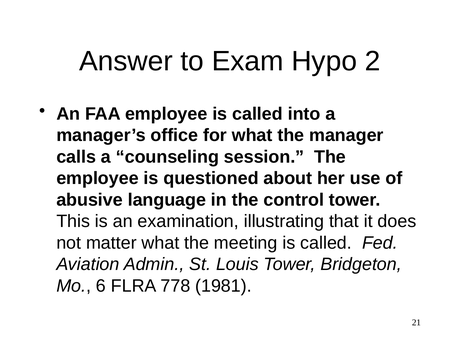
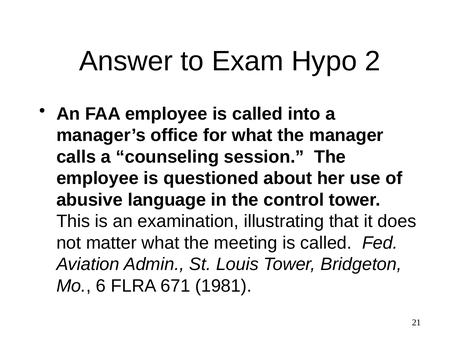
778: 778 -> 671
